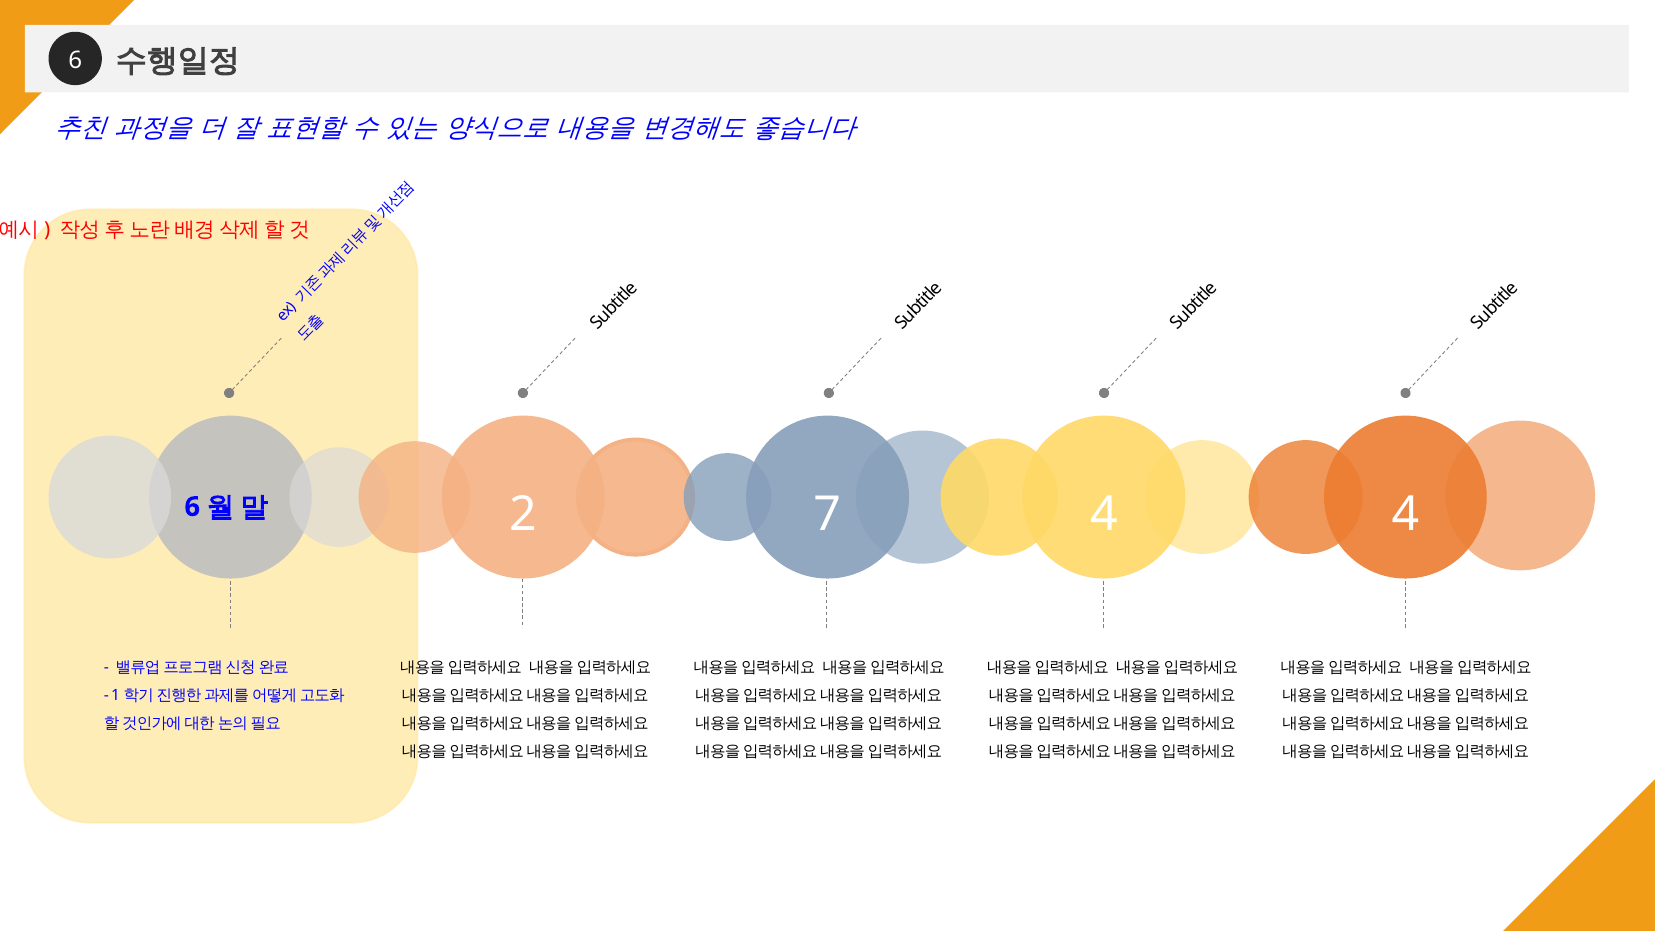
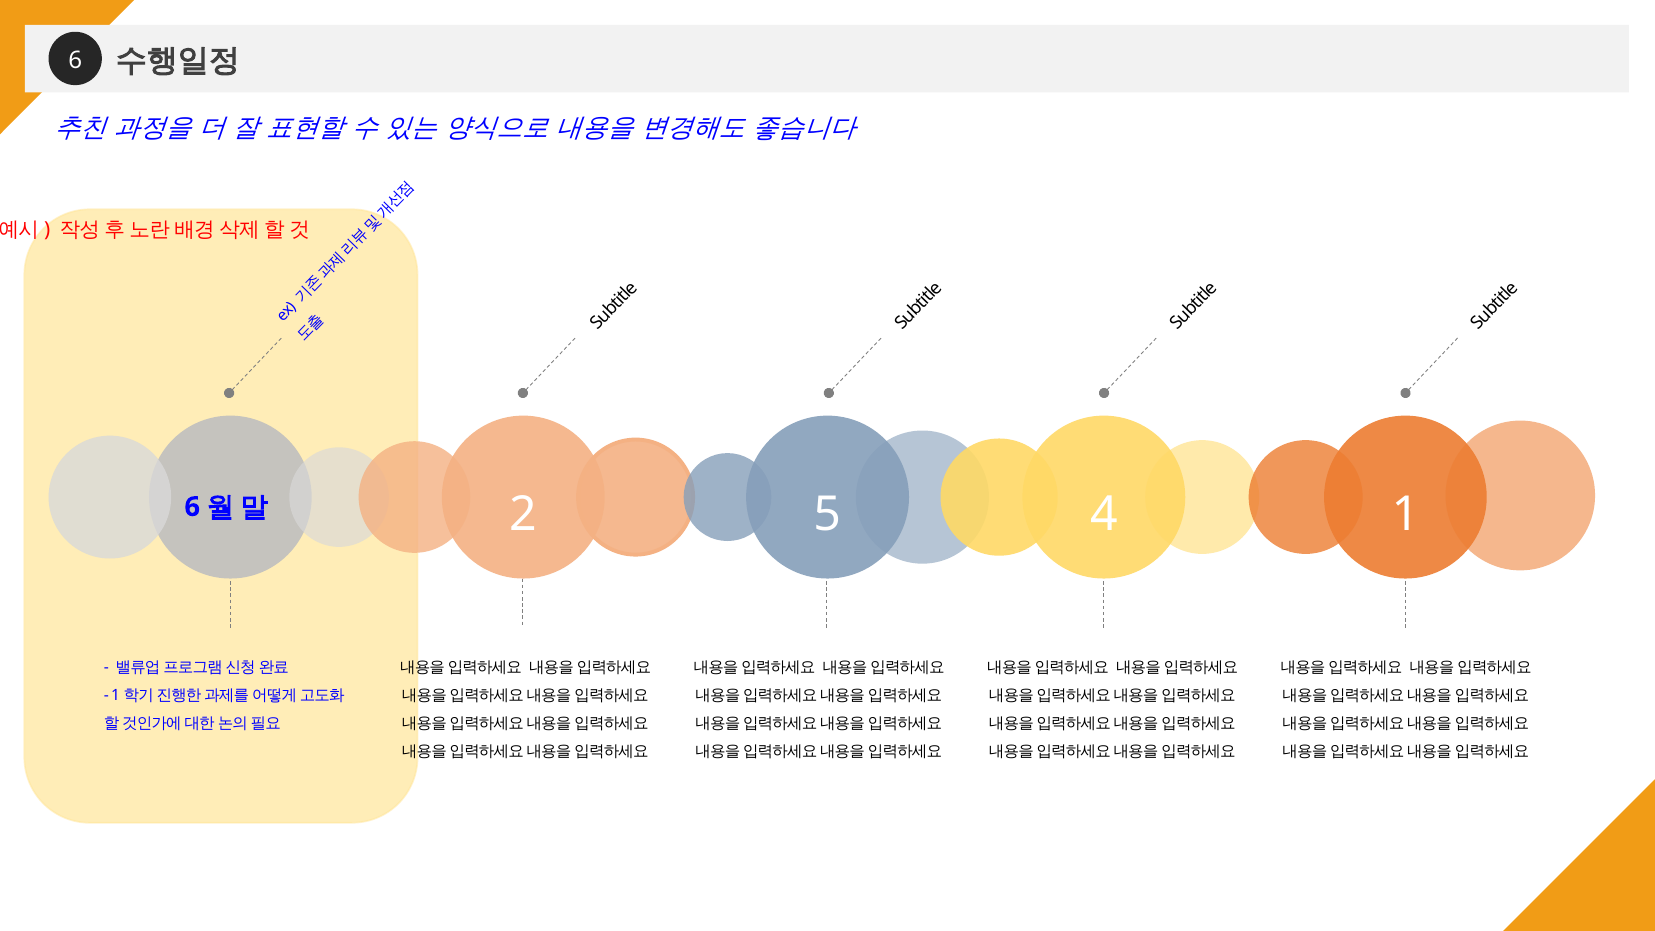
7: 7 -> 5
4 4: 4 -> 1
